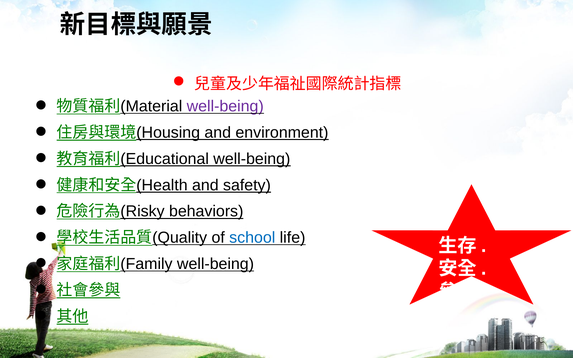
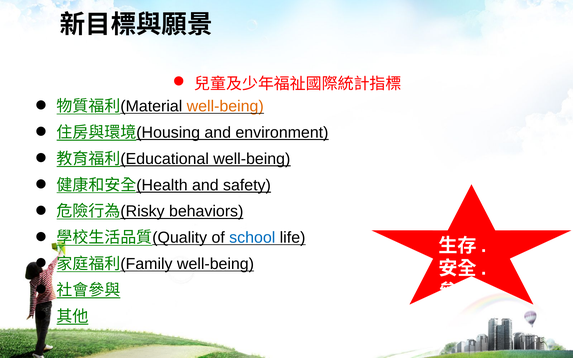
well-being at (225, 106) colour: purple -> orange
